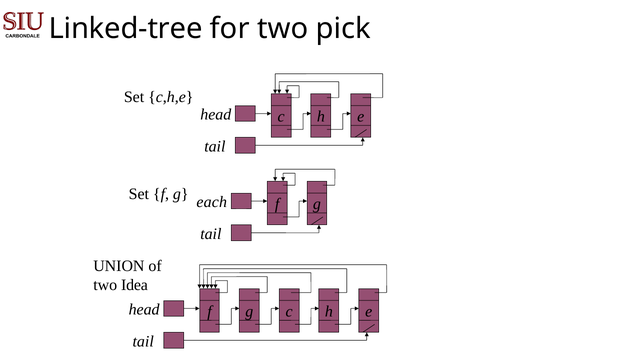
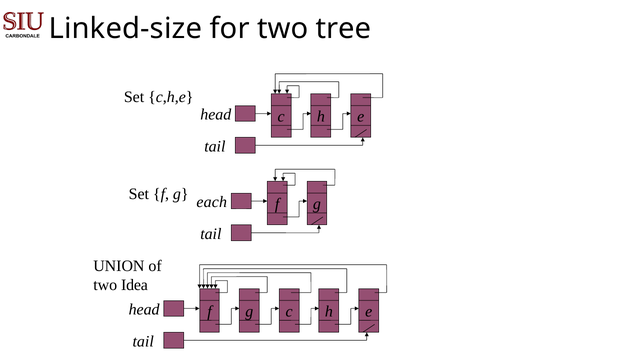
Linked-tree: Linked-tree -> Linked-size
pick: pick -> tree
